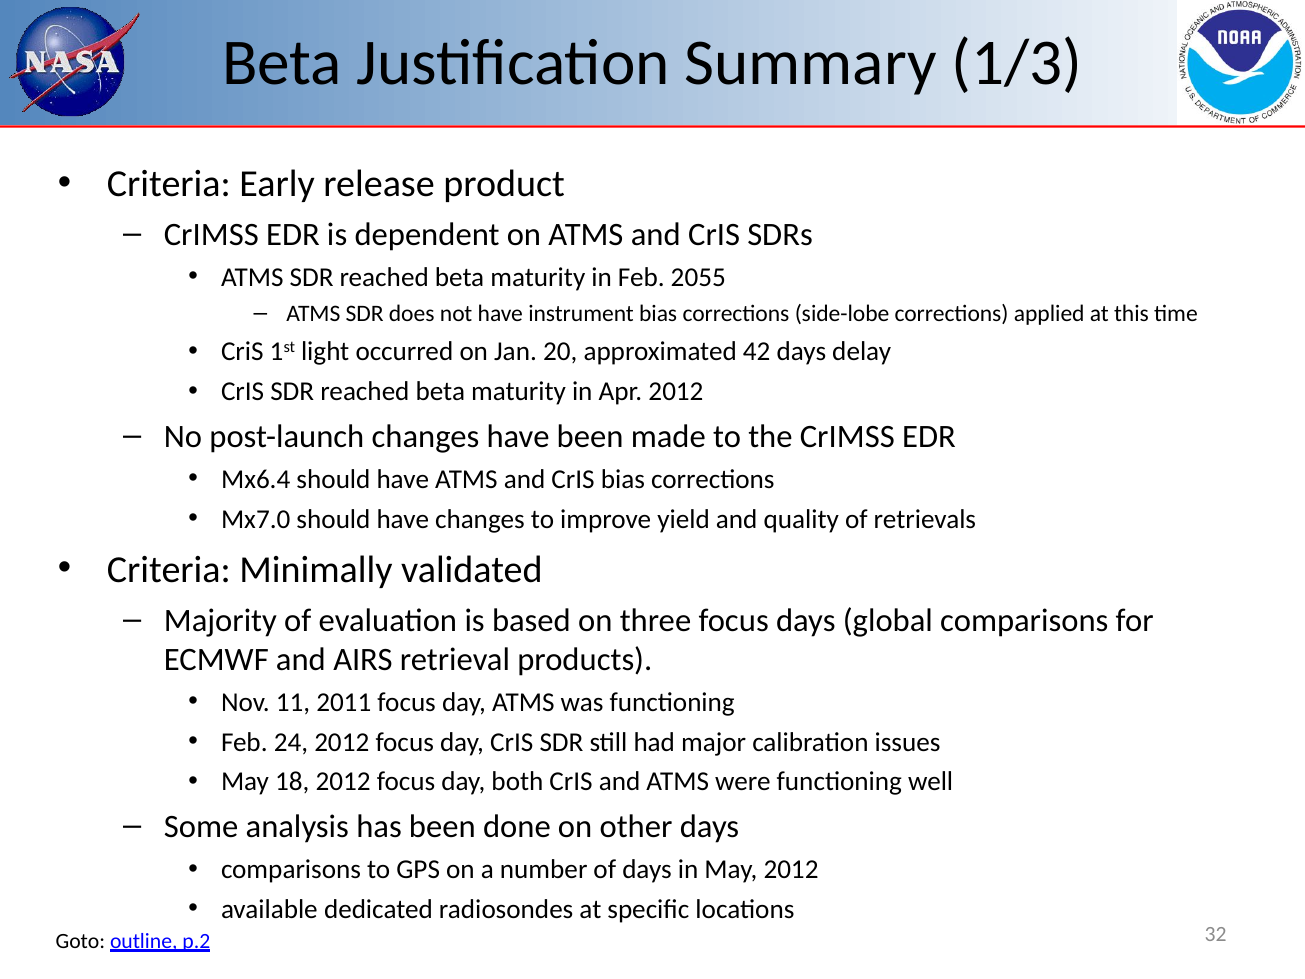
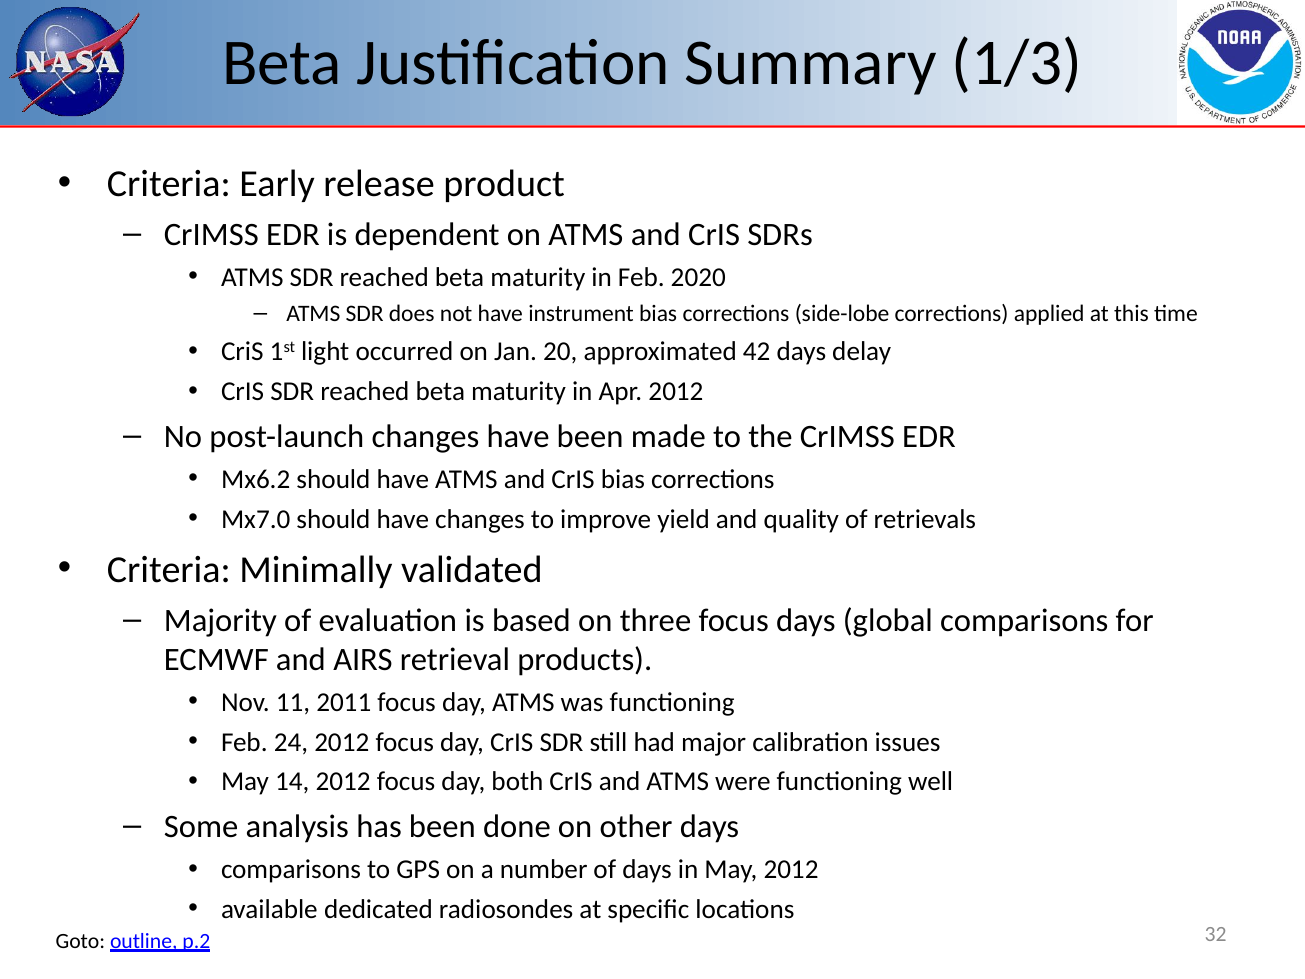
2055: 2055 -> 2020
Mx6.4: Mx6.4 -> Mx6.2
18: 18 -> 14
